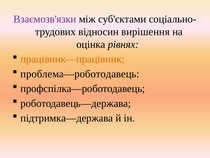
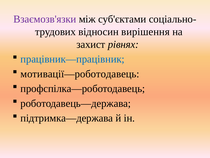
оцінка: оцінка -> захист
працівник—працівник colour: orange -> blue
проблема—роботодавець: проблема—роботодавець -> мотивації—роботодавець
